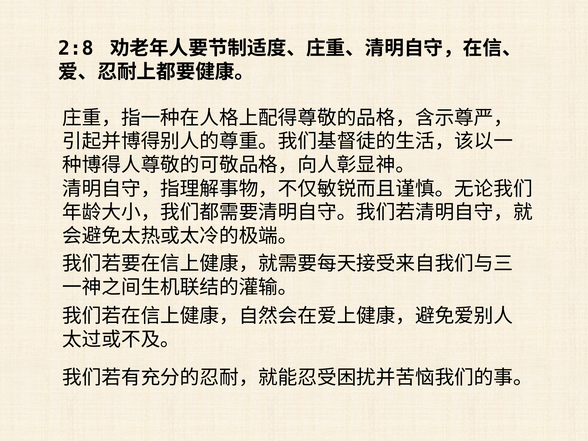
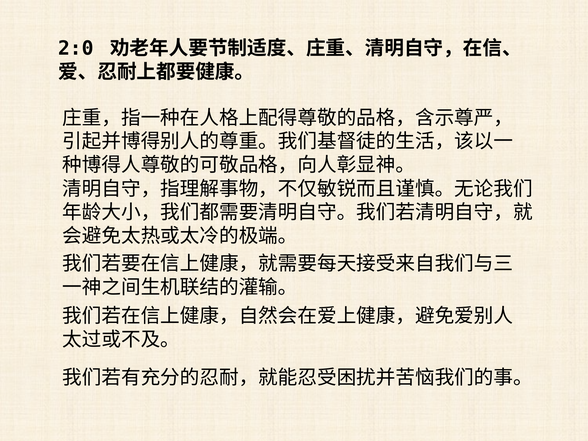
2:8: 2:8 -> 2:0
